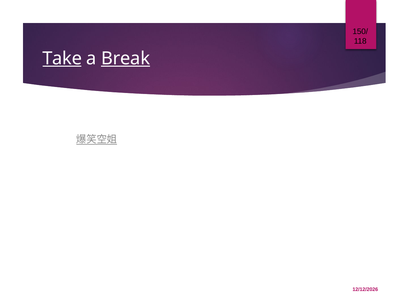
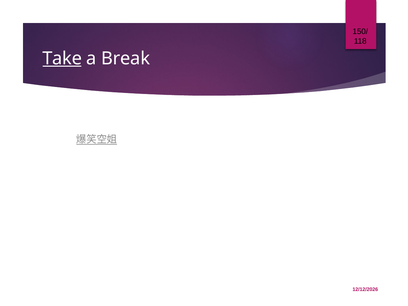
Break underline: present -> none
